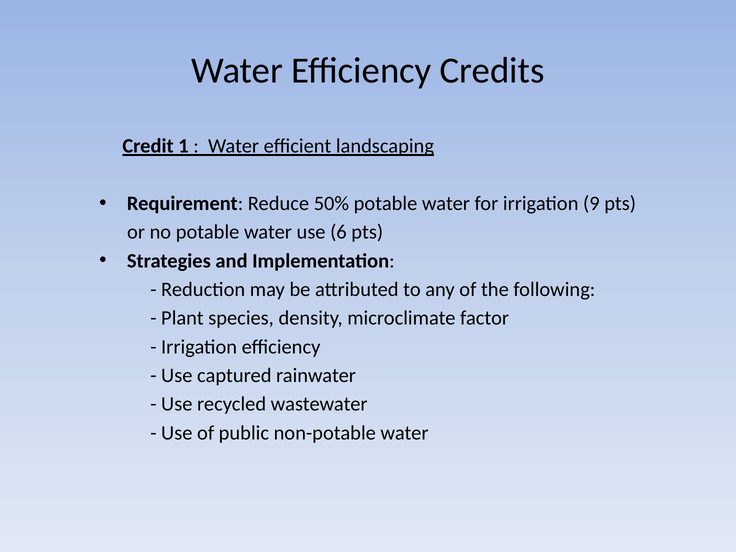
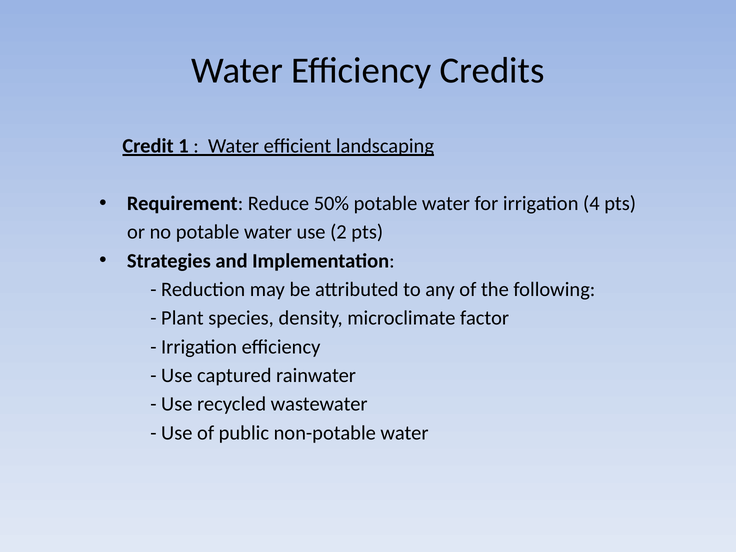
9: 9 -> 4
6: 6 -> 2
